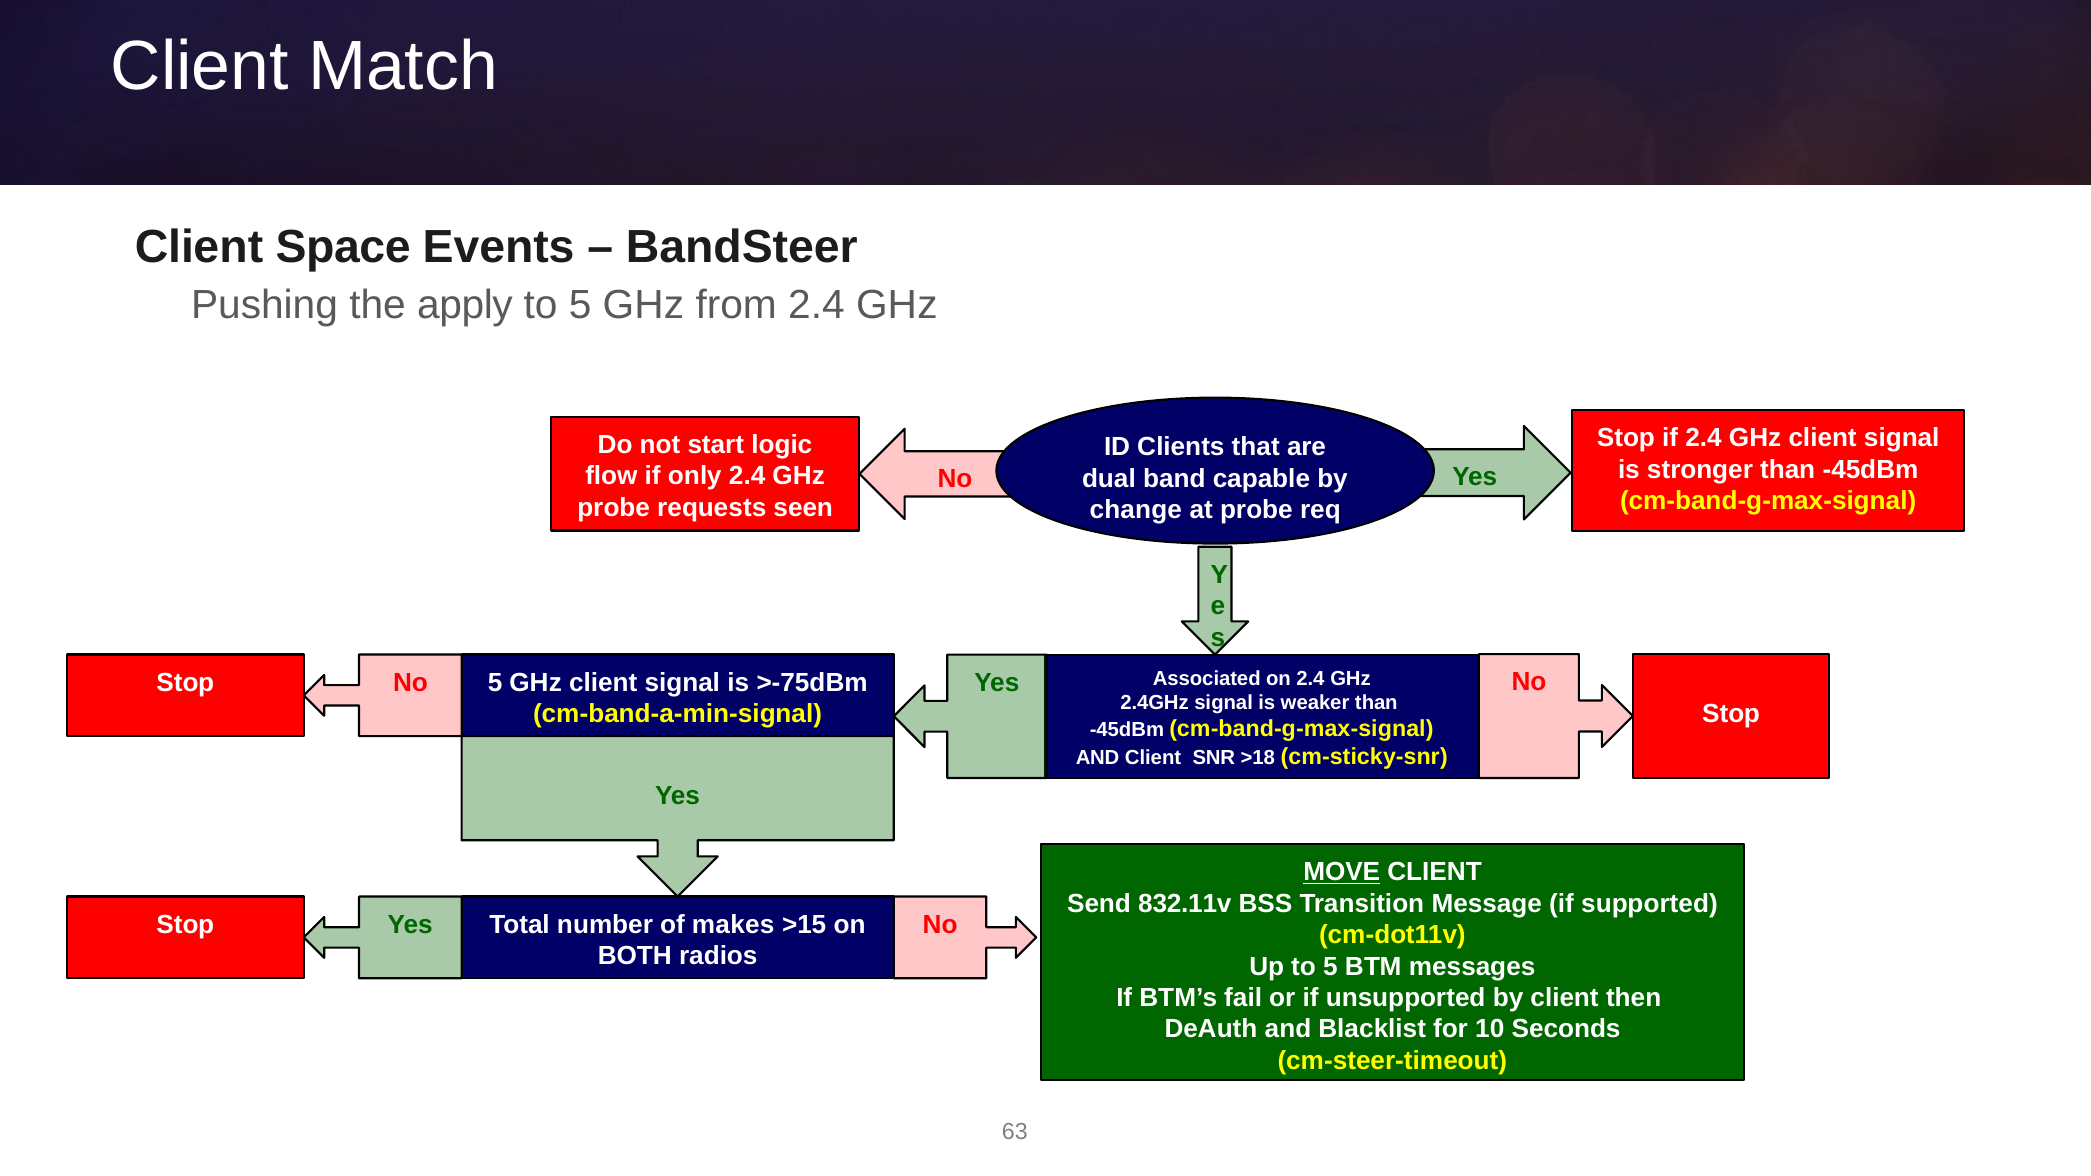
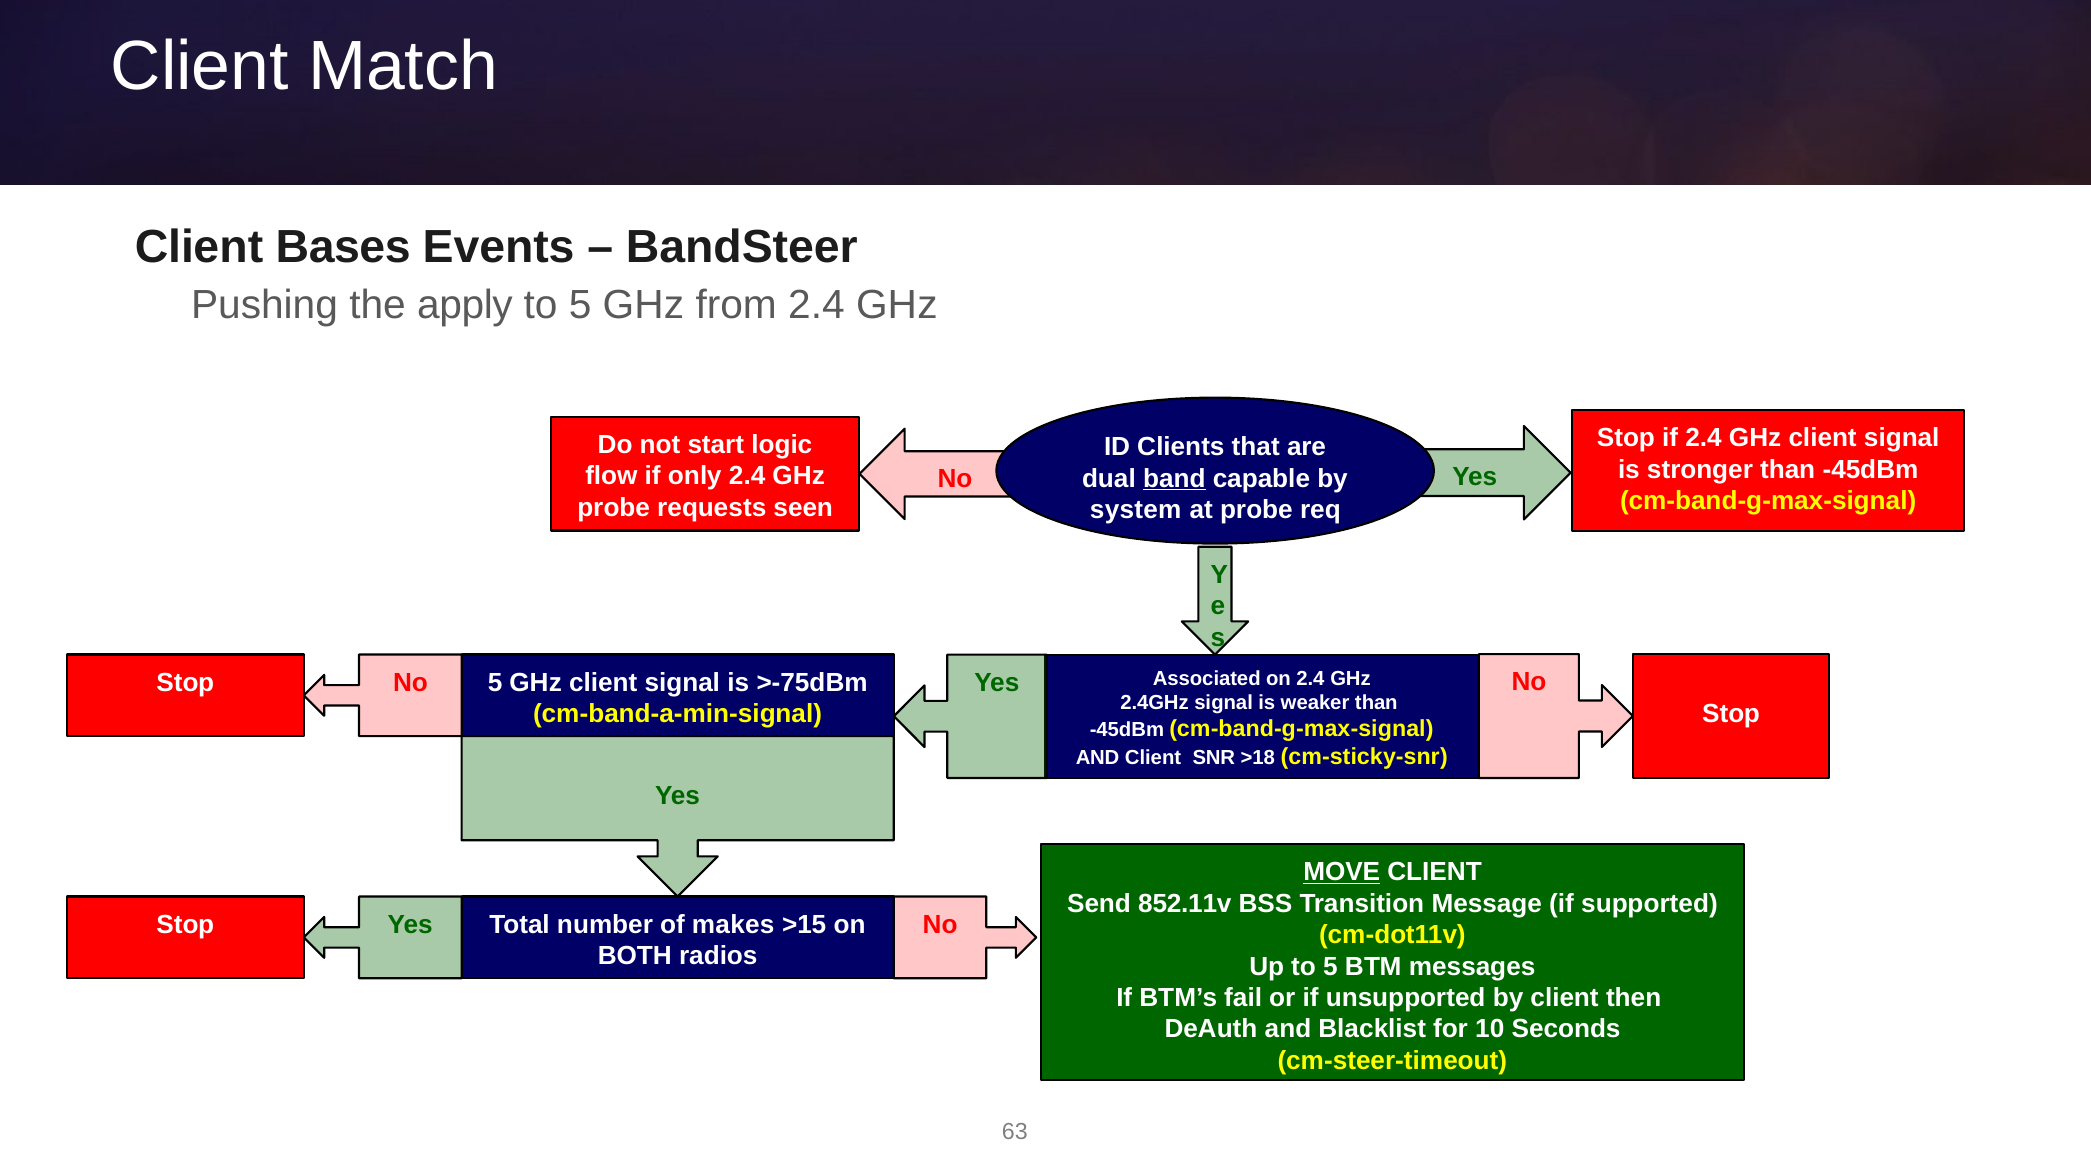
Space: Space -> Bases
band underline: none -> present
change: change -> system
832.11v: 832.11v -> 852.11v
